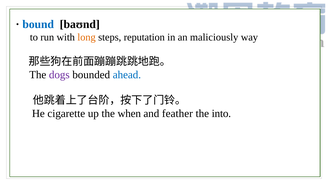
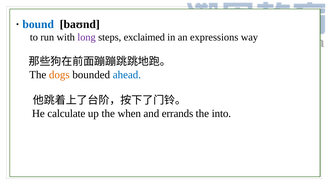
long colour: orange -> purple
reputation: reputation -> exclaimed
maliciously: maliciously -> expressions
dogs colour: purple -> orange
cigarette: cigarette -> calculate
feather: feather -> errands
